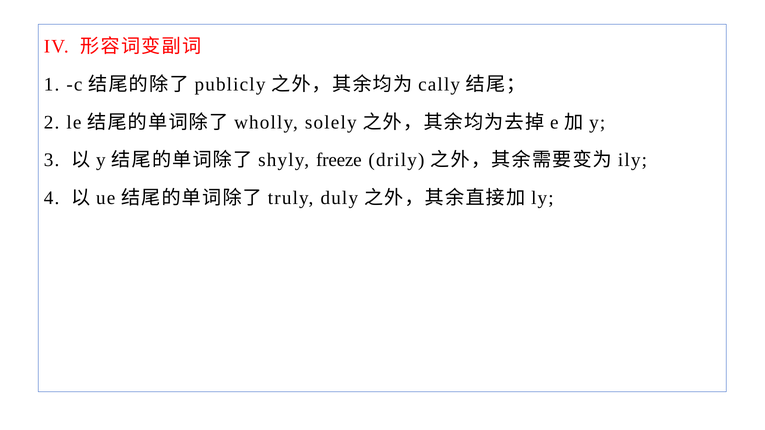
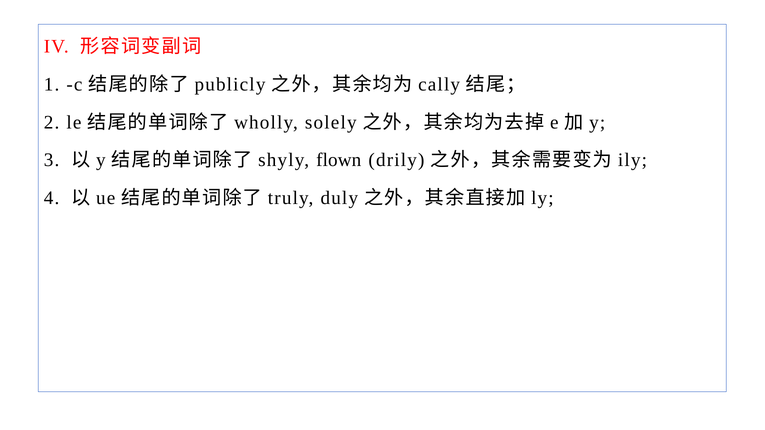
freeze: freeze -> flown
